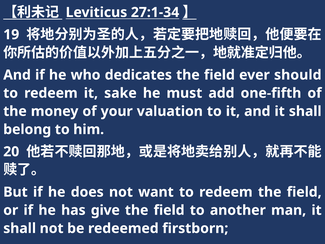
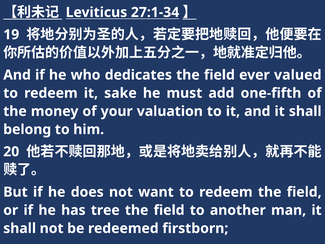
should: should -> valued
give: give -> tree
